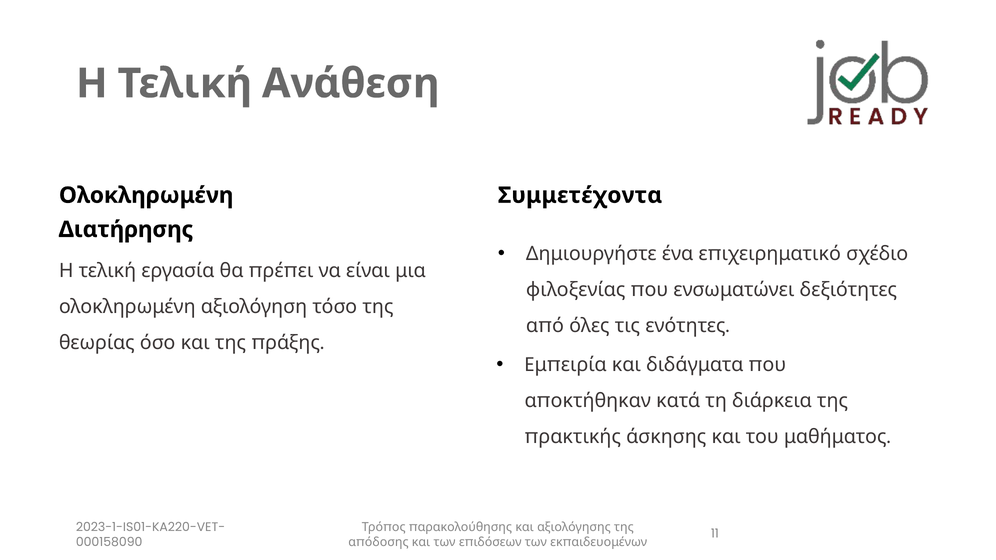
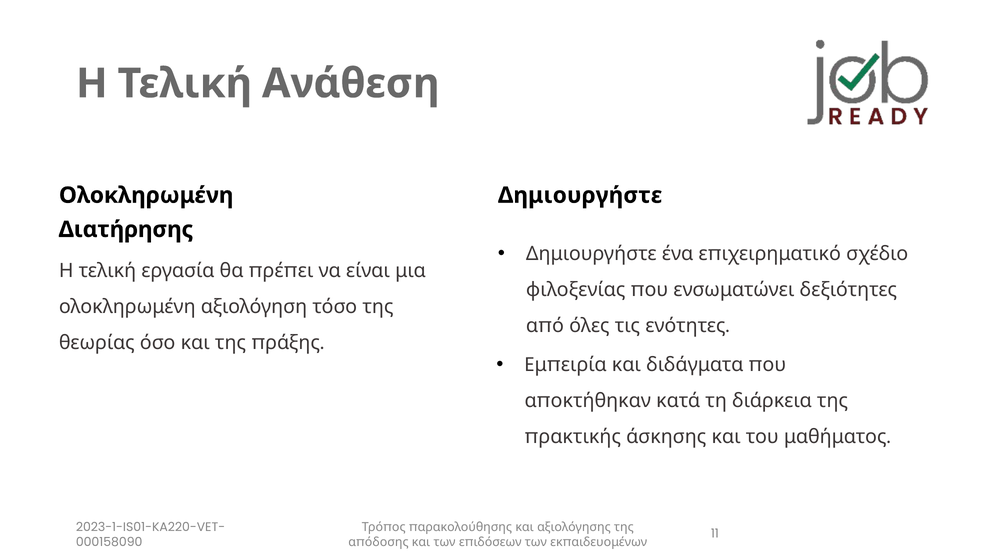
Συμμετέχοντα at (580, 195): Συμμετέχοντα -> Δημιουργήστε
